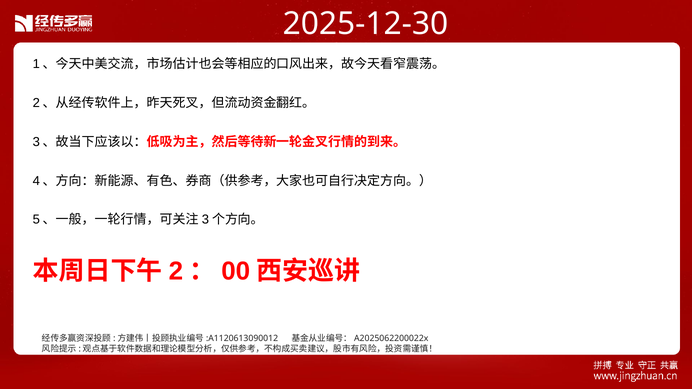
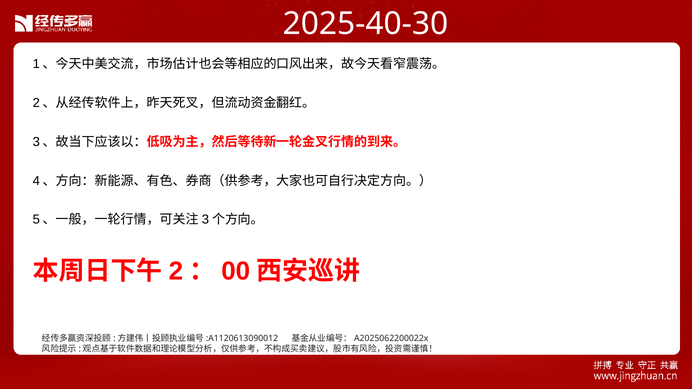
2025-12-30: 2025-12-30 -> 2025-40-30
